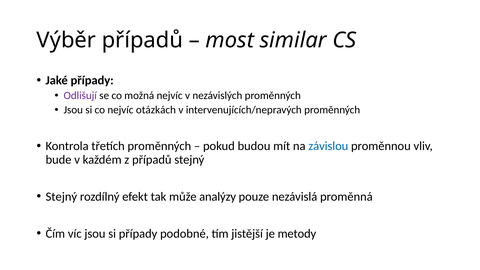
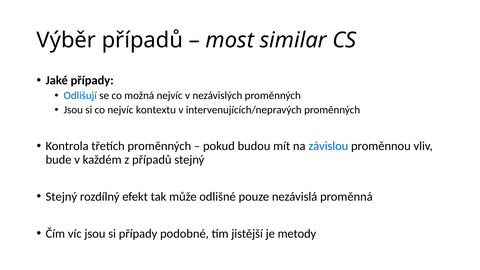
Odlišují colour: purple -> blue
otázkách: otázkách -> kontextu
analýzy: analýzy -> odlišné
